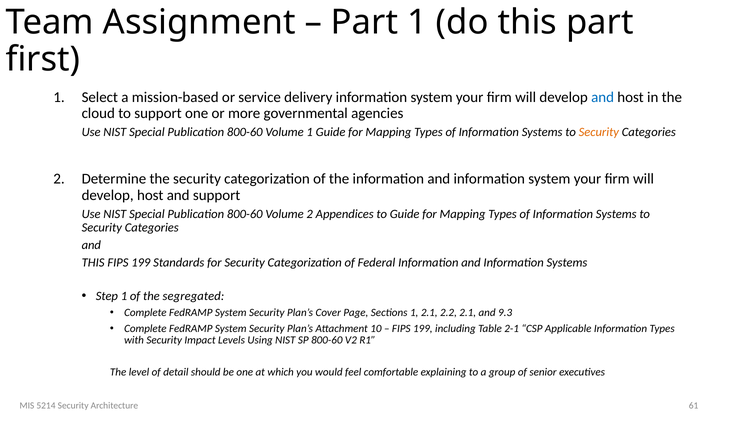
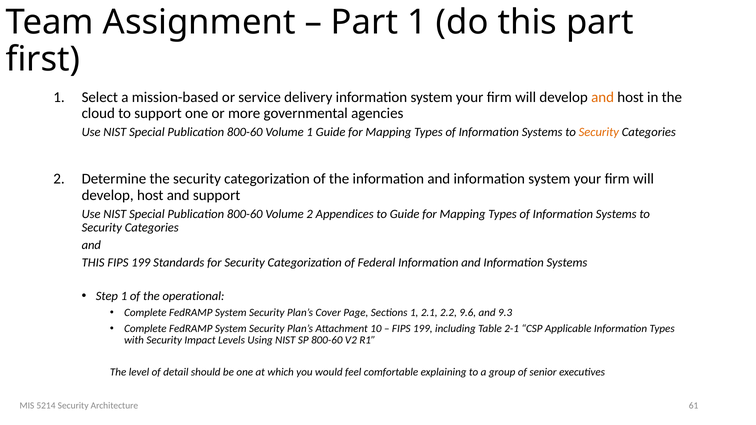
and at (603, 97) colour: blue -> orange
segregated: segregated -> operational
2.2 2.1: 2.1 -> 9.6
